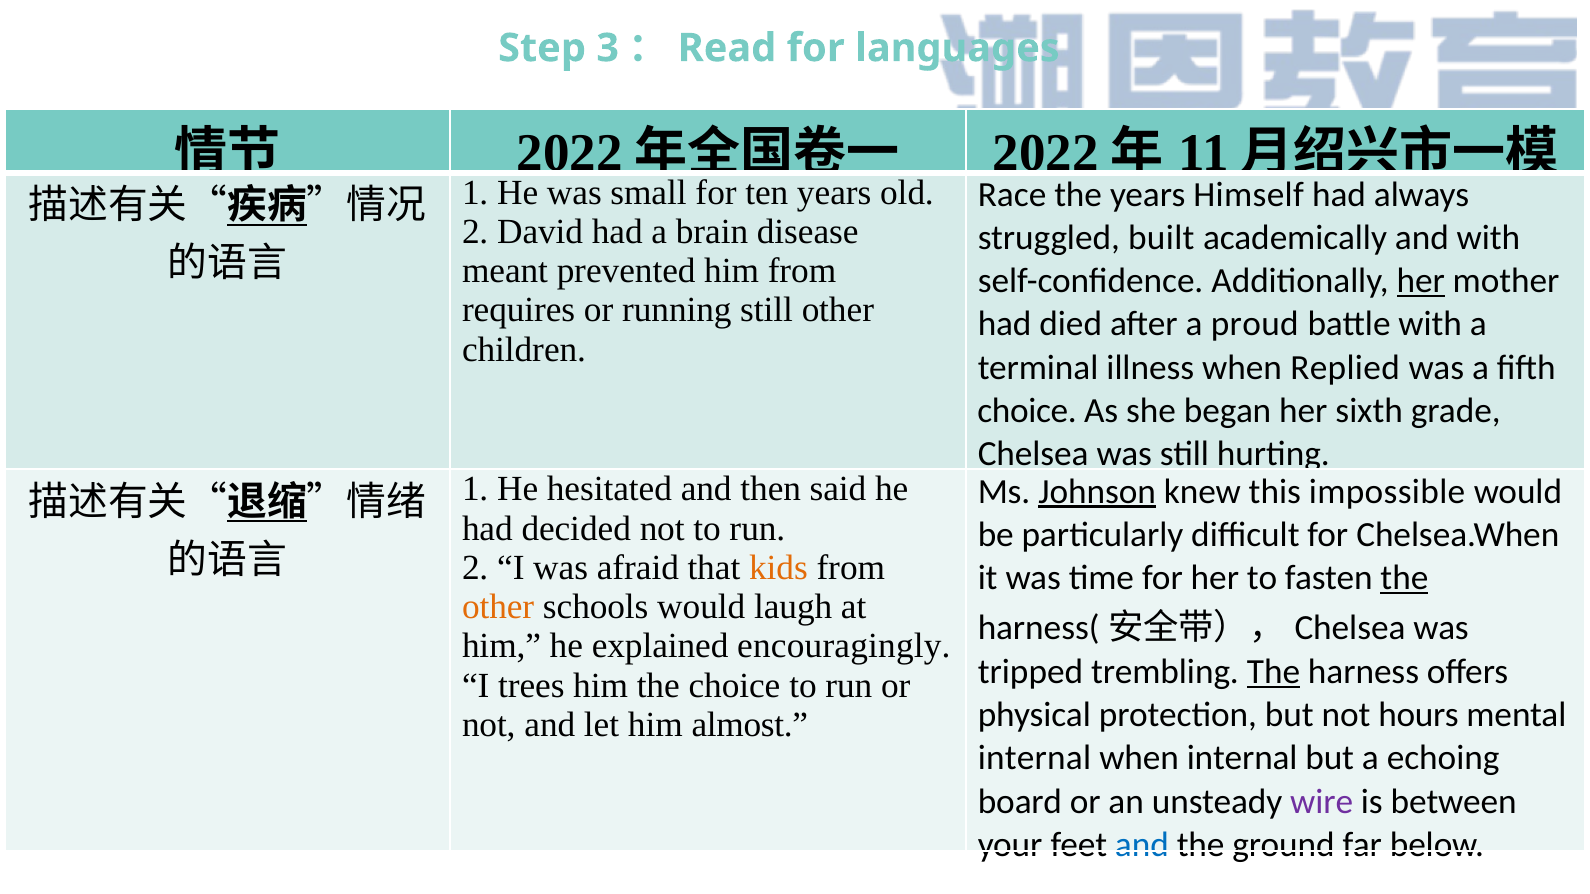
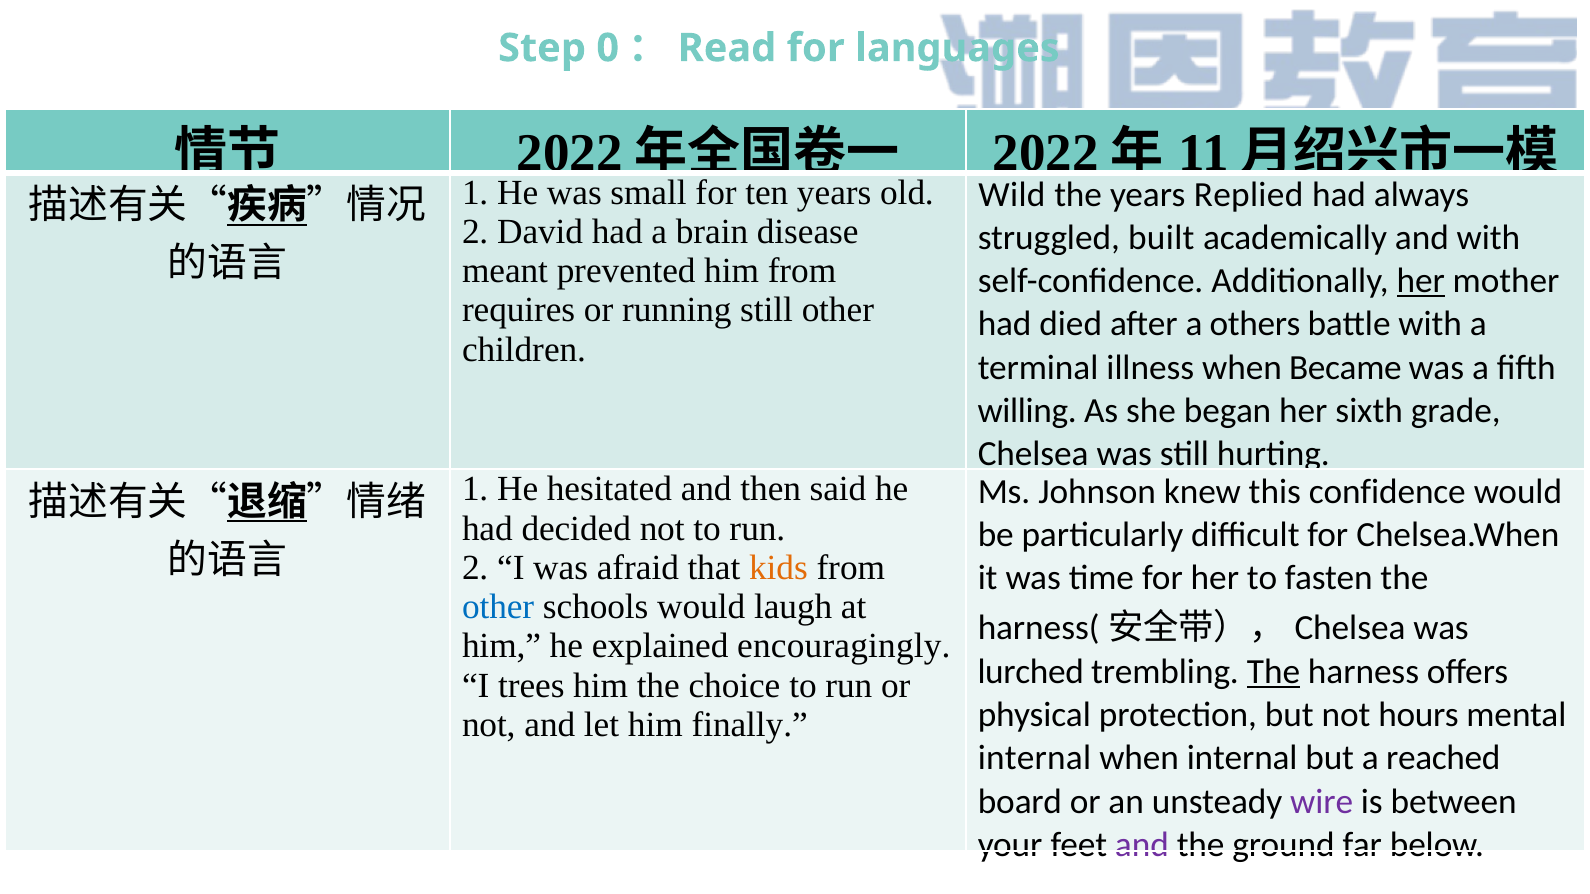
3: 3 -> 0
Race: Race -> Wild
Himself: Himself -> Replied
proud: proud -> others
Replied: Replied -> Became
choice at (1027, 411): choice -> willing
Johnson underline: present -> none
impossible: impossible -> confidence
the at (1404, 578) underline: present -> none
other at (498, 607) colour: orange -> blue
tripped: tripped -> lurched
almost: almost -> finally
echoing: echoing -> reached
and at (1142, 845) colour: blue -> purple
